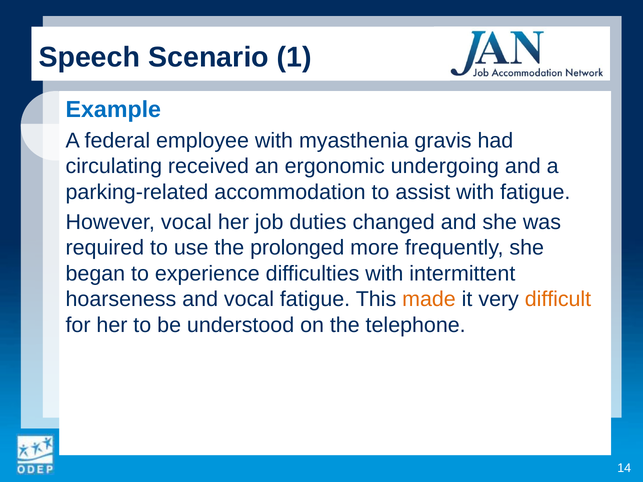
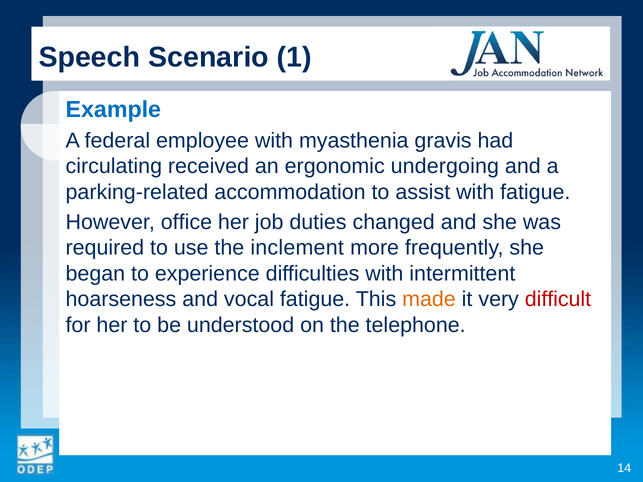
However vocal: vocal -> office
prolonged: prolonged -> inclement
difficult colour: orange -> red
